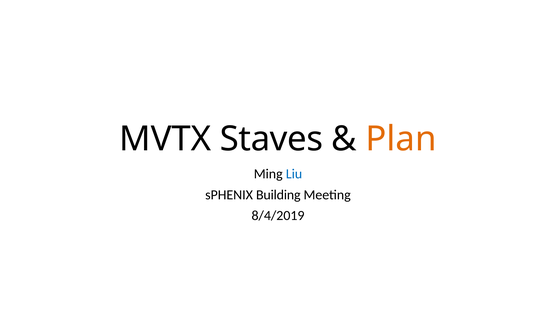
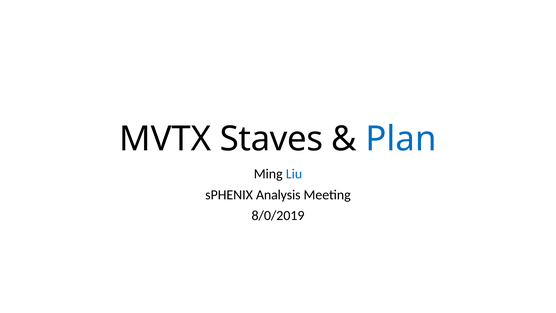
Plan colour: orange -> blue
Building: Building -> Analysis
8/4/2019: 8/4/2019 -> 8/0/2019
